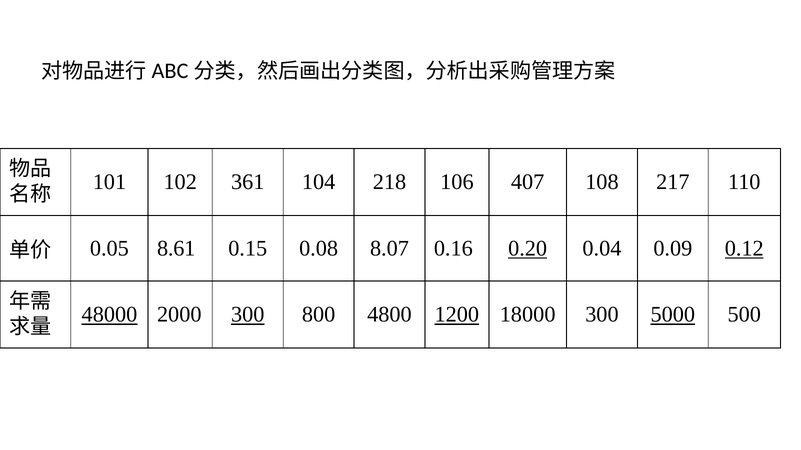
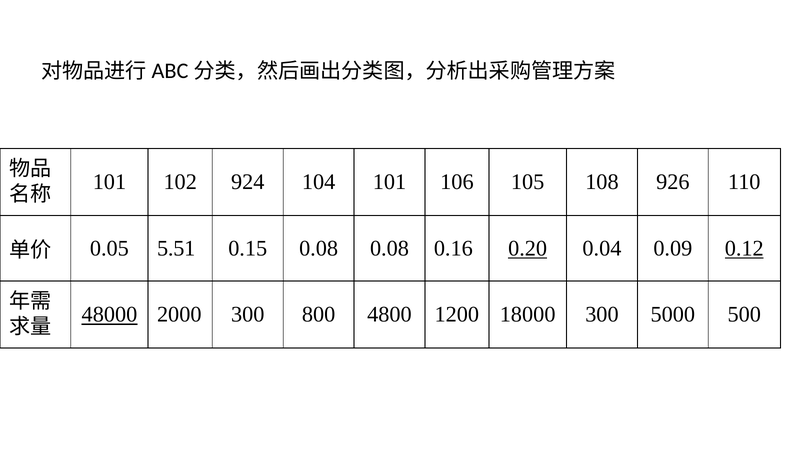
361: 361 -> 924
104 218: 218 -> 101
407: 407 -> 105
217: 217 -> 926
8.61: 8.61 -> 5.51
0.08 8.07: 8.07 -> 0.08
300 at (248, 315) underline: present -> none
1200 underline: present -> none
5000 underline: present -> none
